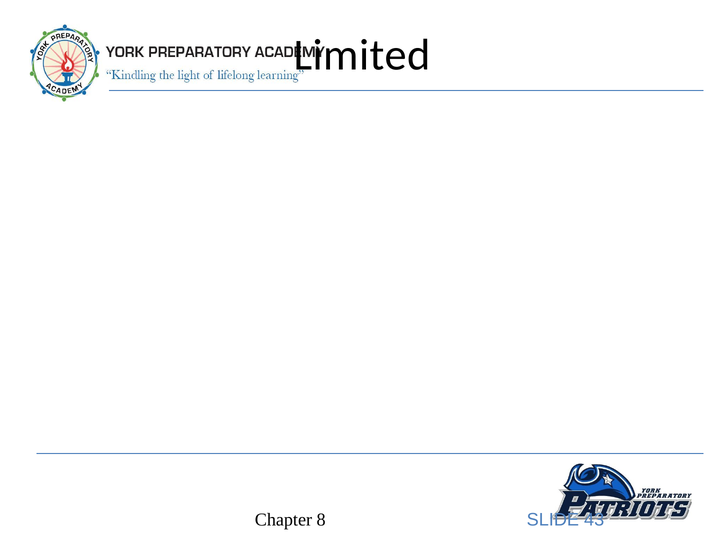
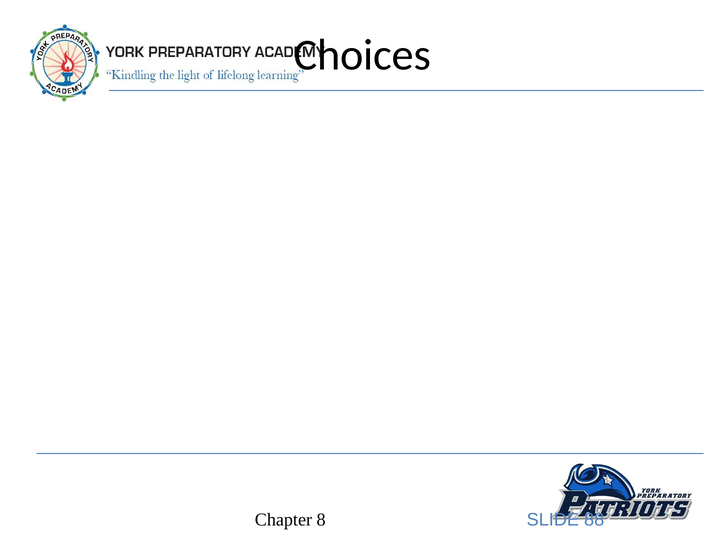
Limited: Limited -> Choices
43: 43 -> 88
